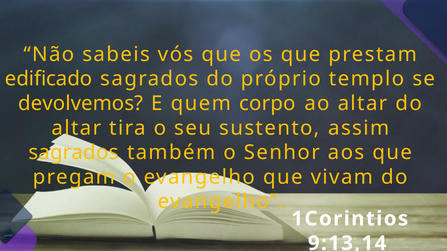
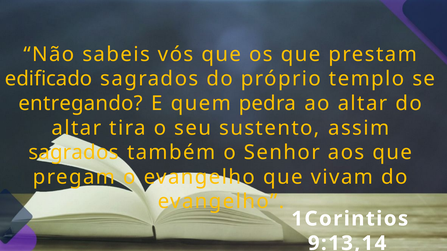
devolvemos: devolvemos -> entregando
corpo: corpo -> pedra
